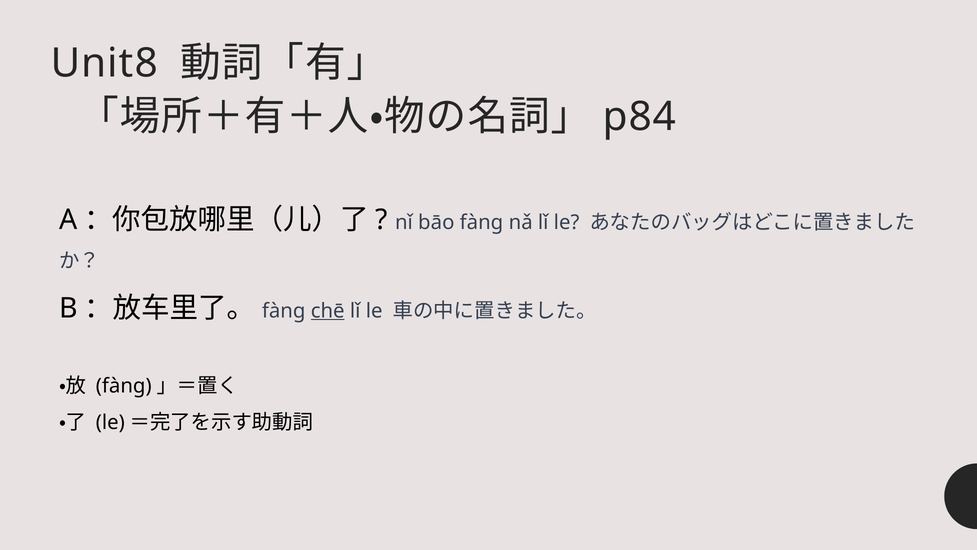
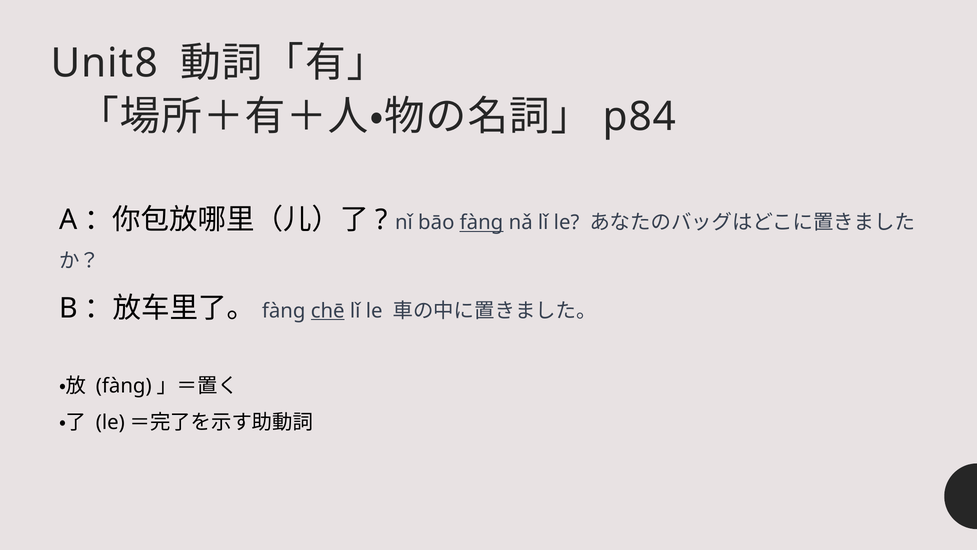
fàng at (482, 223) underline: none -> present
